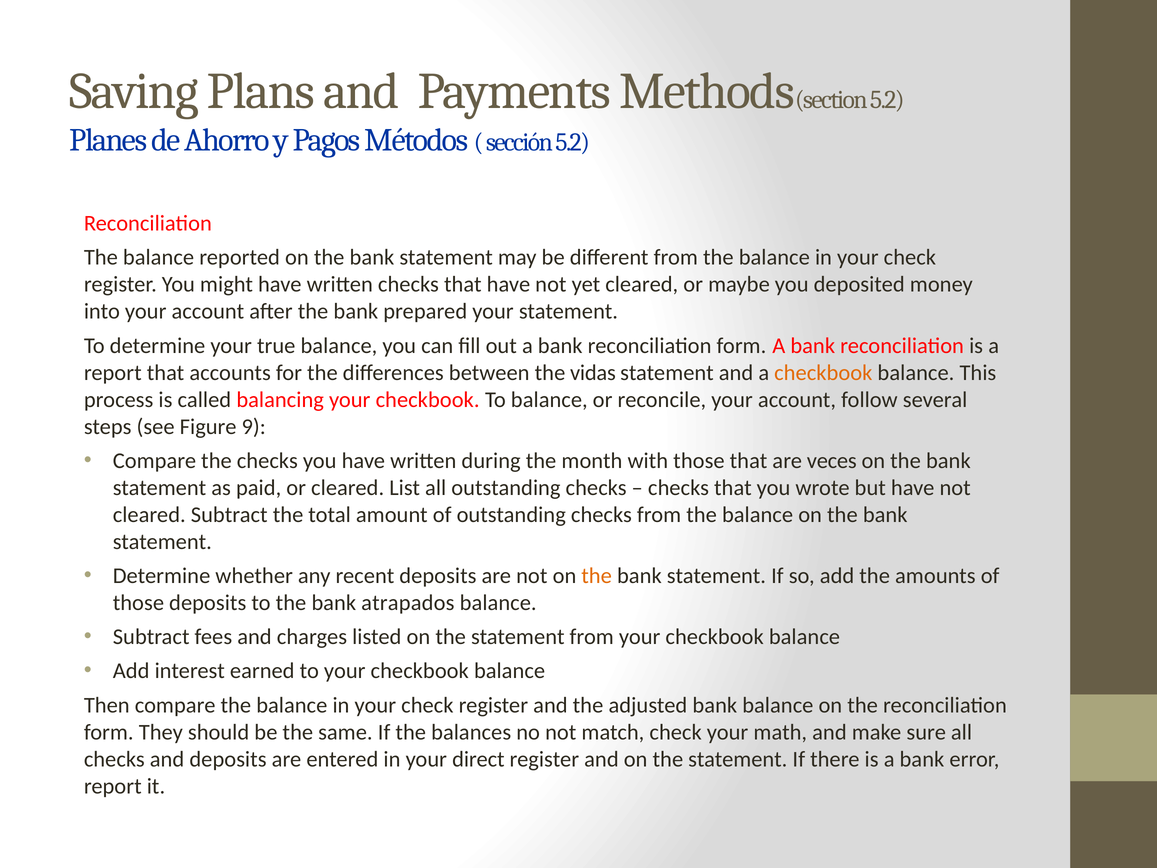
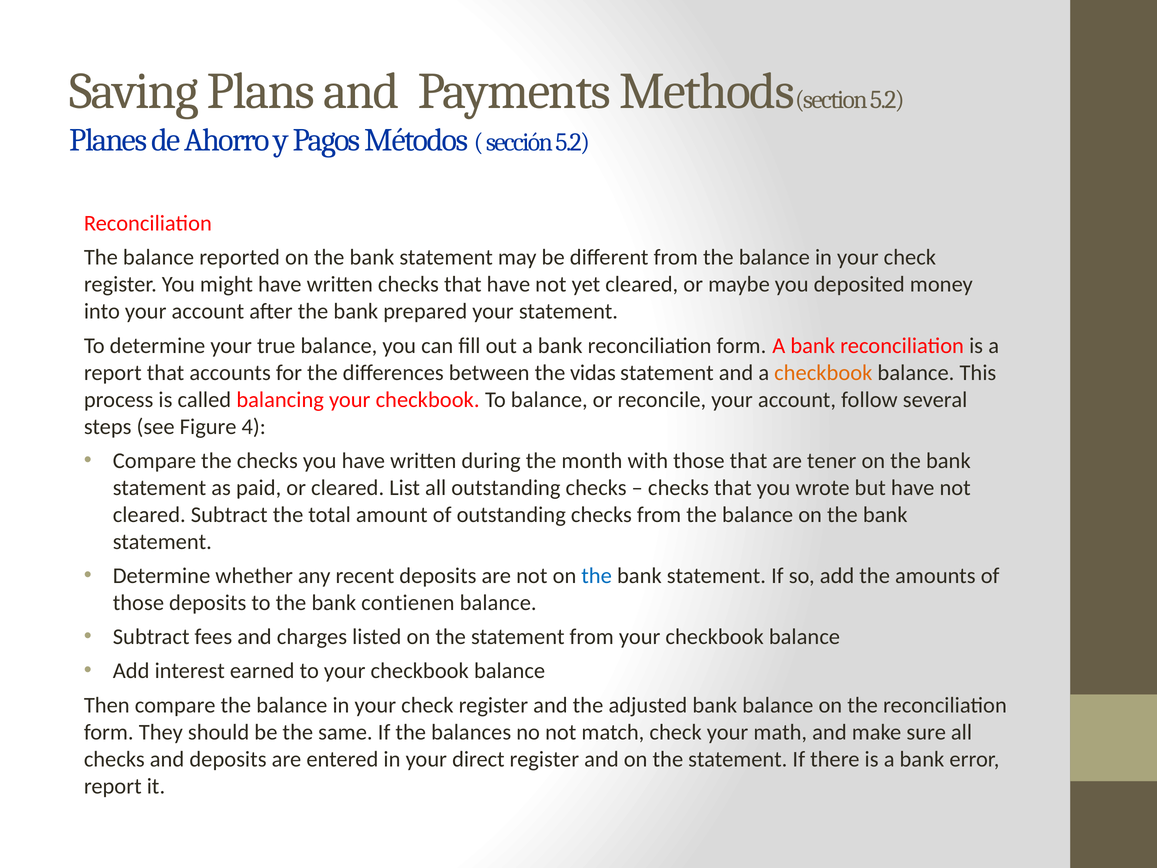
9: 9 -> 4
veces: veces -> tener
the at (597, 576) colour: orange -> blue
atrapados: atrapados -> contienen
